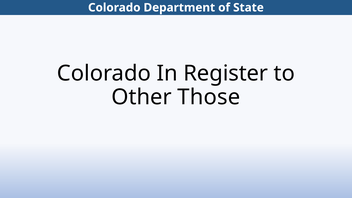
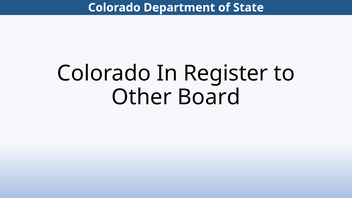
Those: Those -> Board
